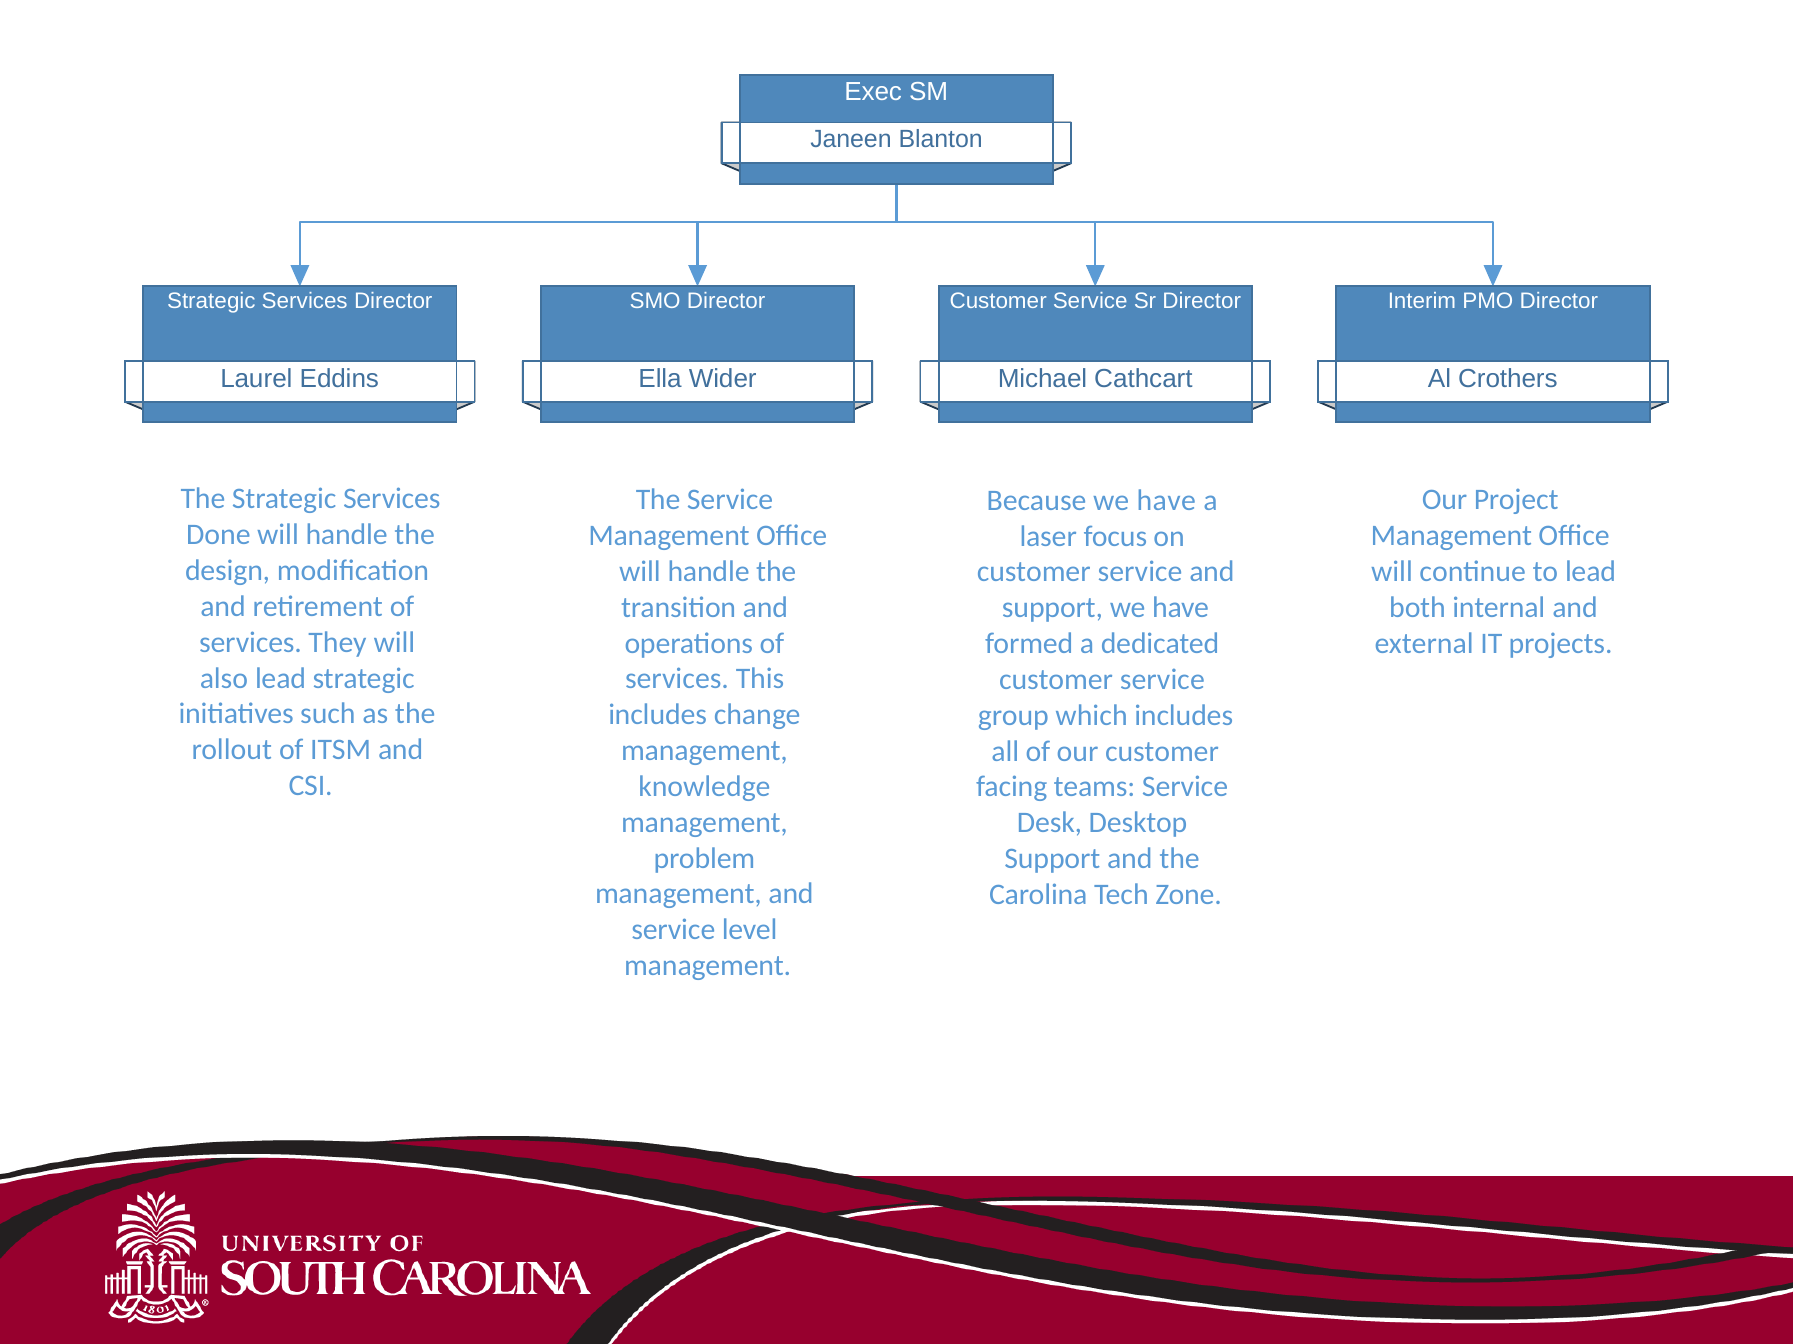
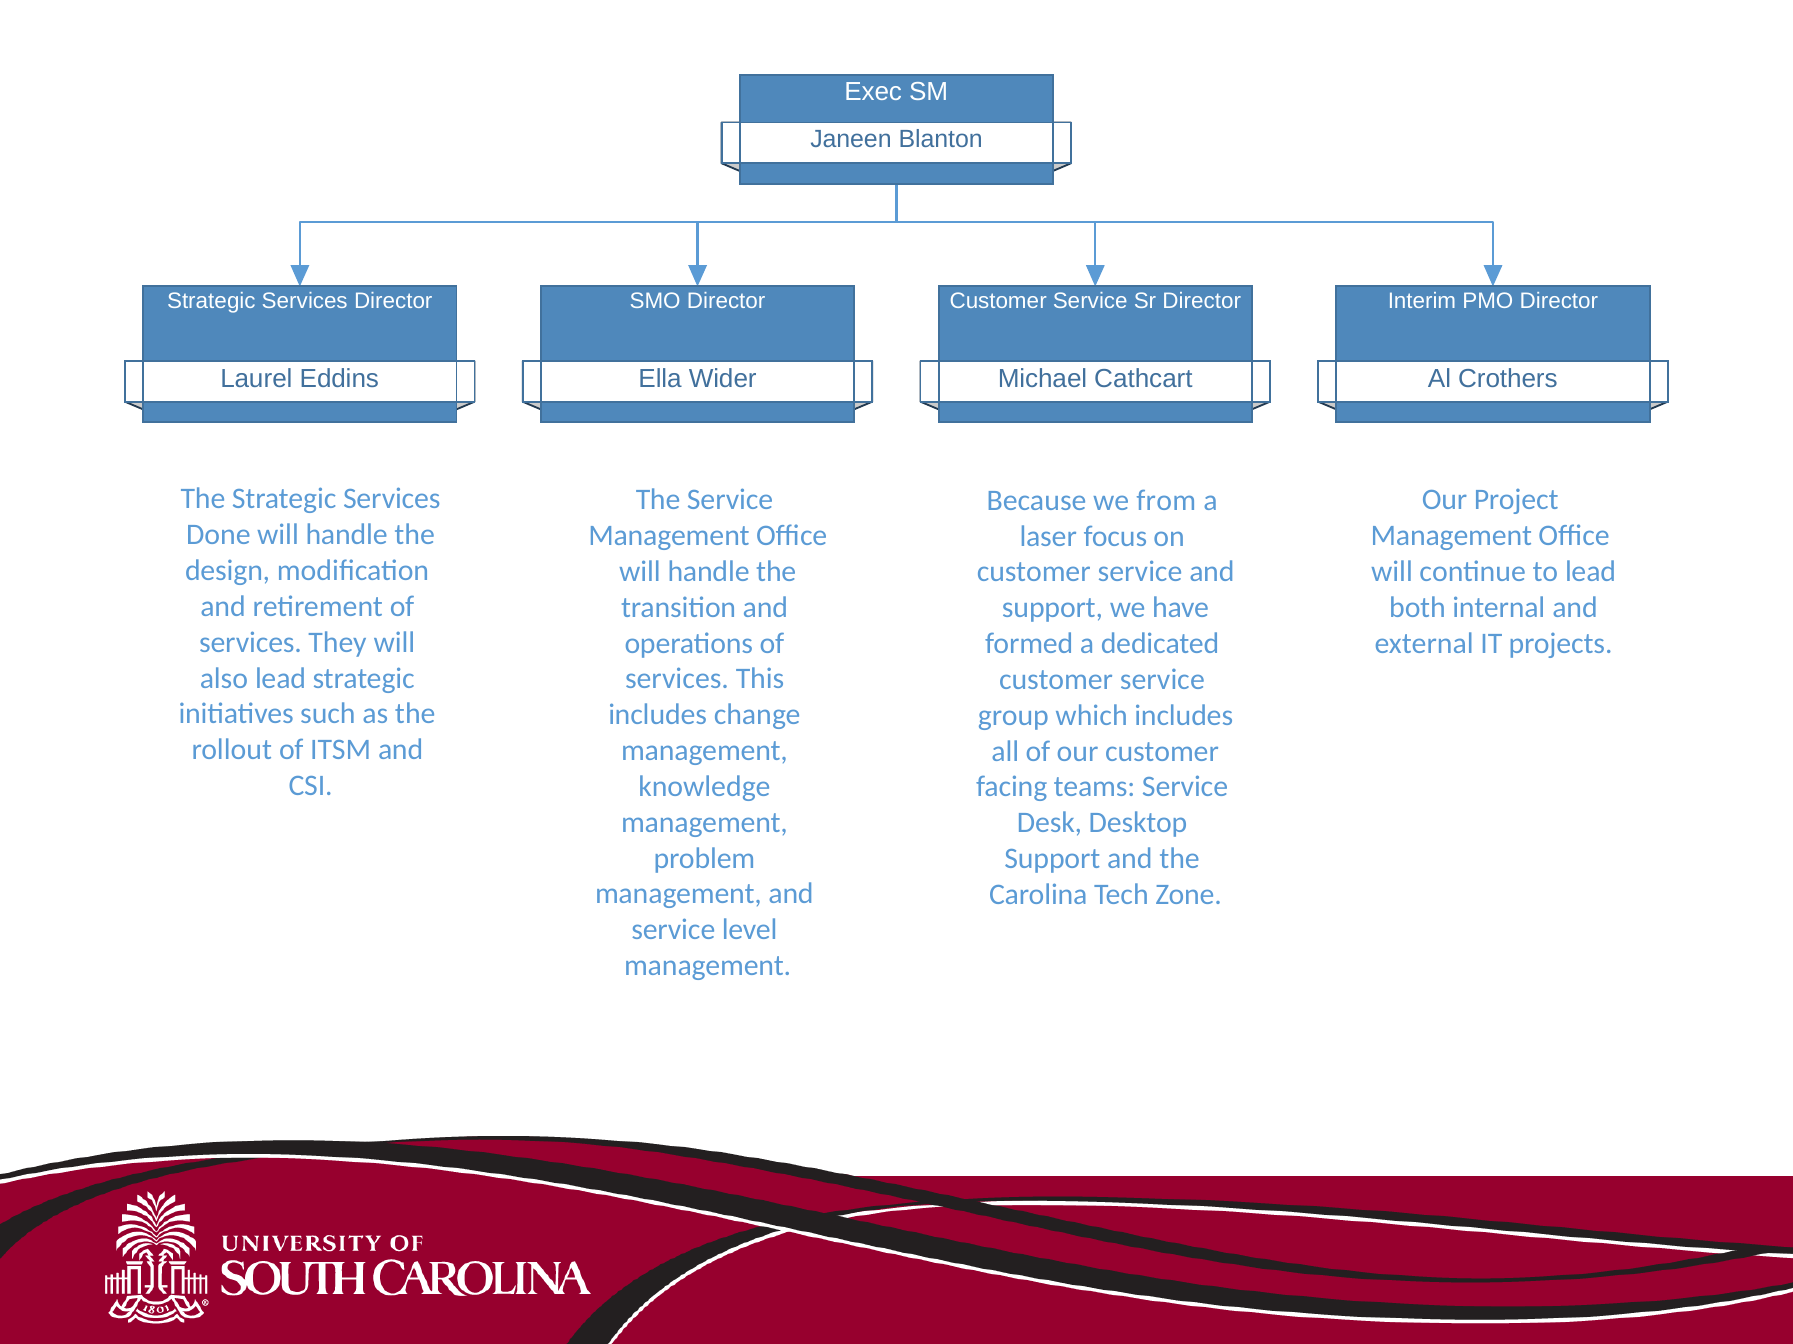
Because we have: have -> from
